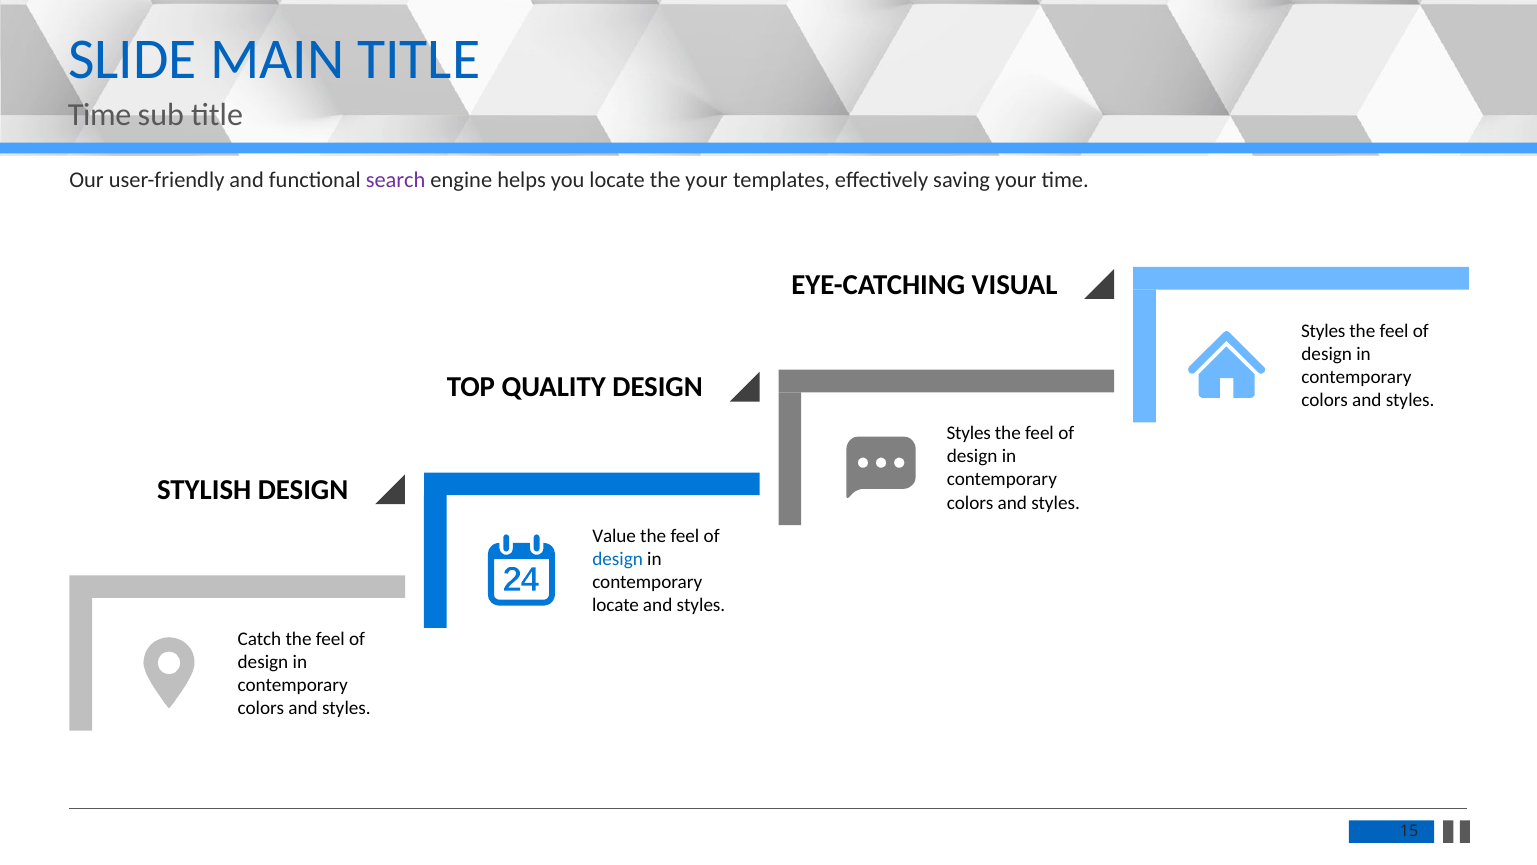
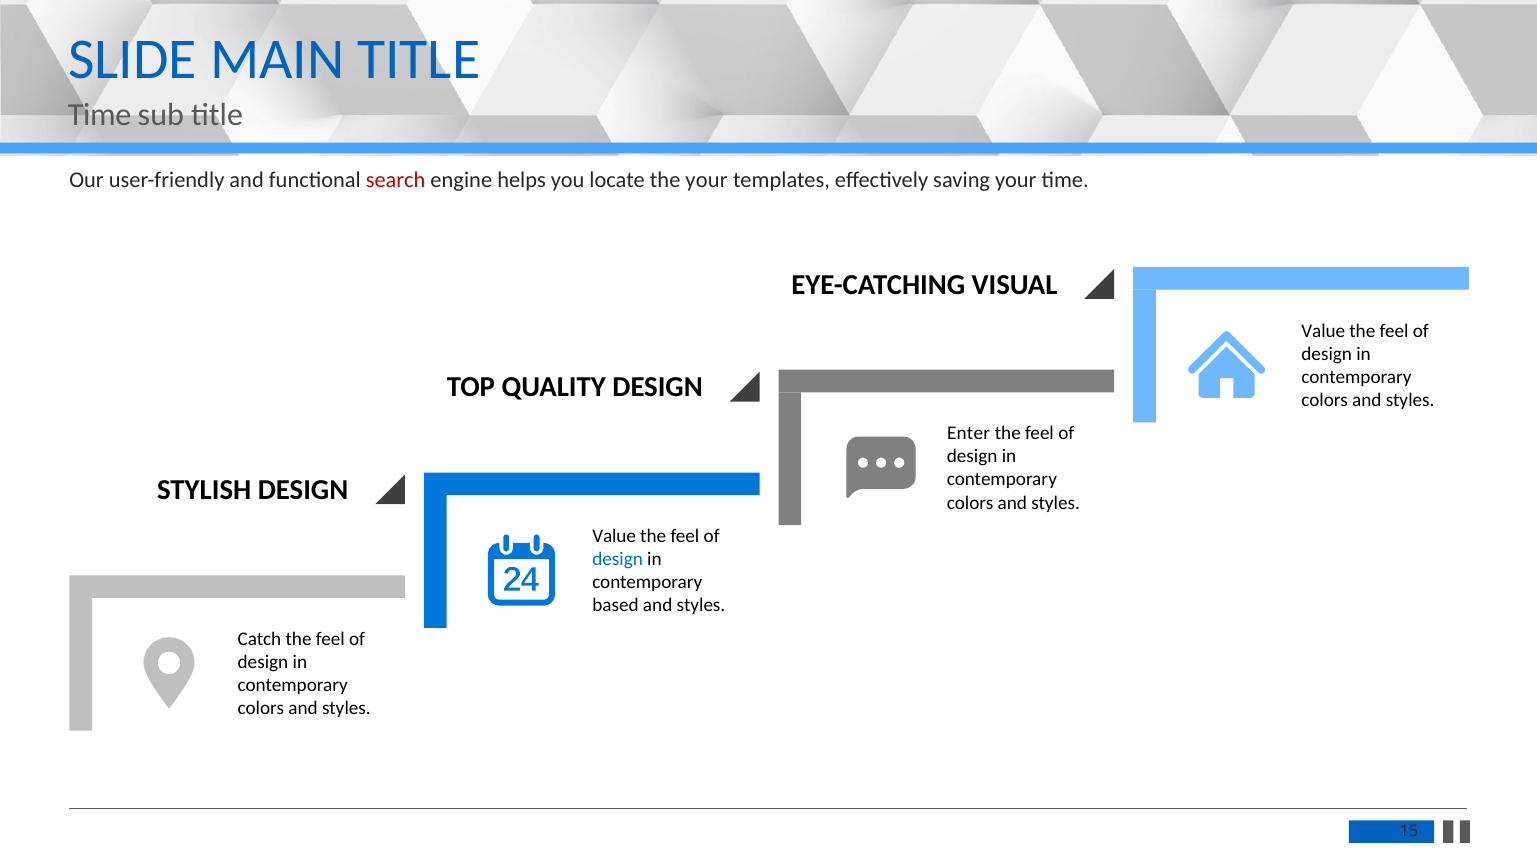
search colour: purple -> red
Styles at (1323, 331): Styles -> Value
Styles at (969, 433): Styles -> Enter
locate at (616, 605): locate -> based
